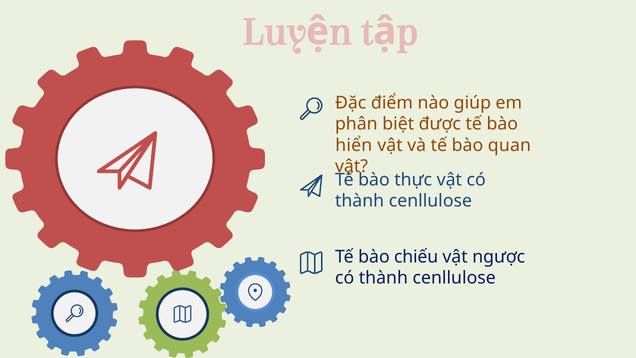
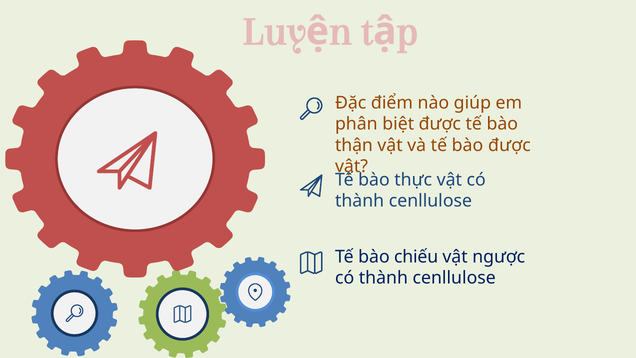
hiển: hiển -> thận
bào quan: quan -> được
